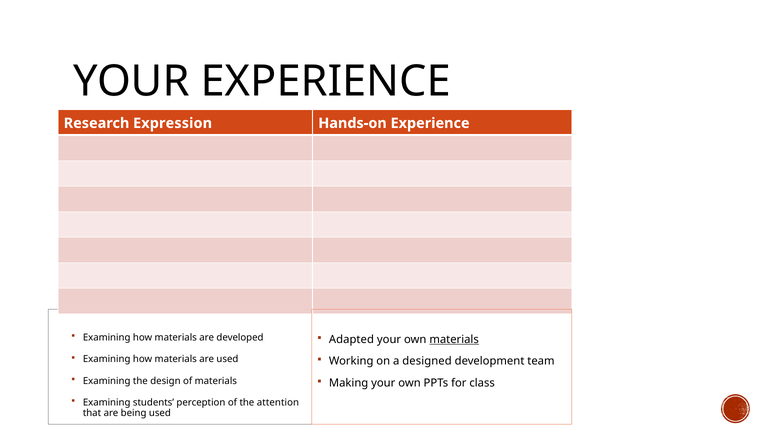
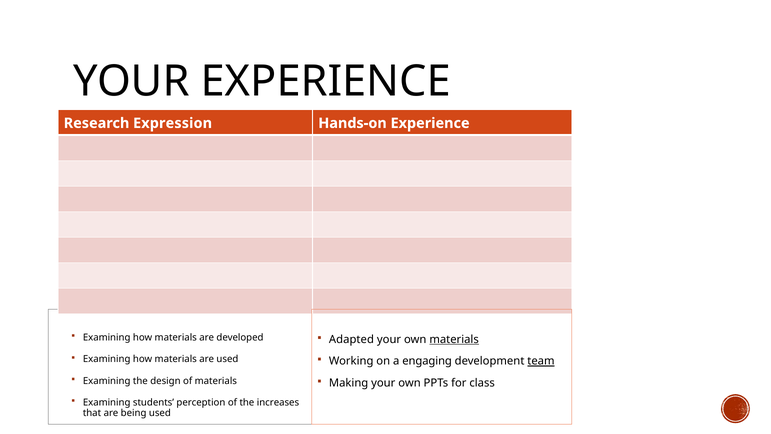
designed: designed -> engaging
team underline: none -> present
attention: attention -> increases
